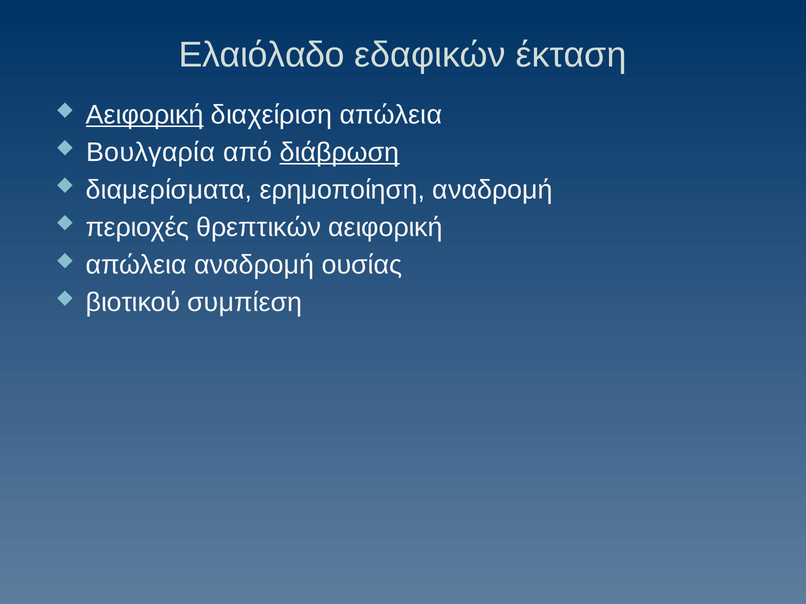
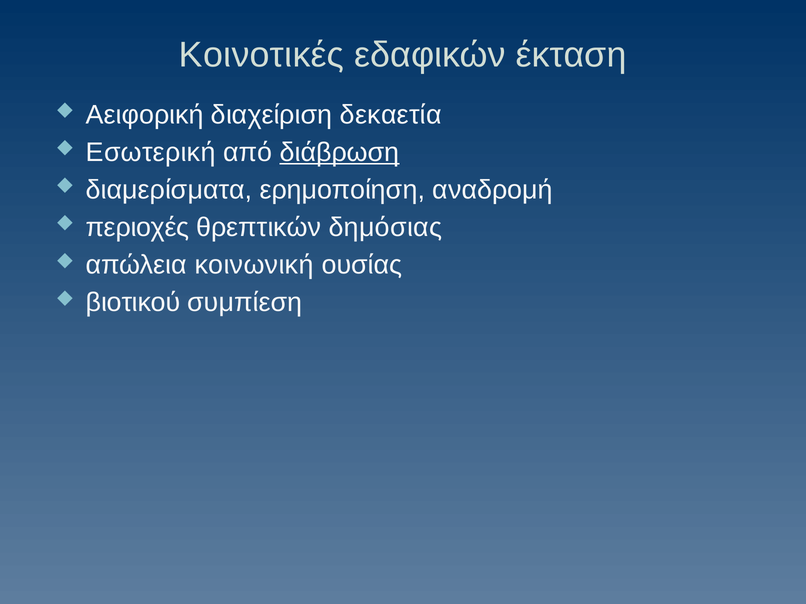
Ελαιόλαδο: Ελαιόλαδο -> Κοινοτικές
Αειφορική at (145, 115) underline: present -> none
διαχείριση απώλεια: απώλεια -> δεκαετία
Βουλγαρία: Βουλγαρία -> Εσωτερική
θρεπτικών αειφορική: αειφορική -> δημόσιας
απώλεια αναδρομή: αναδρομή -> κοινωνική
